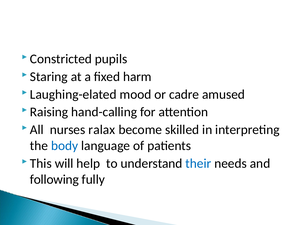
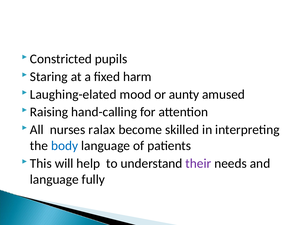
cadre: cadre -> aunty
their colour: blue -> purple
following at (54, 179): following -> language
